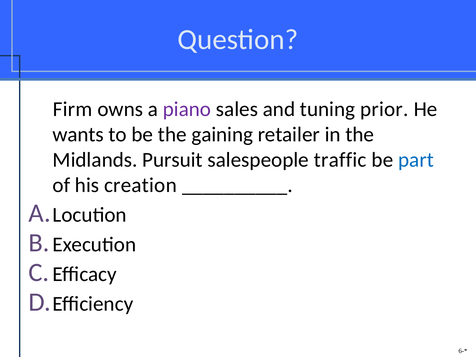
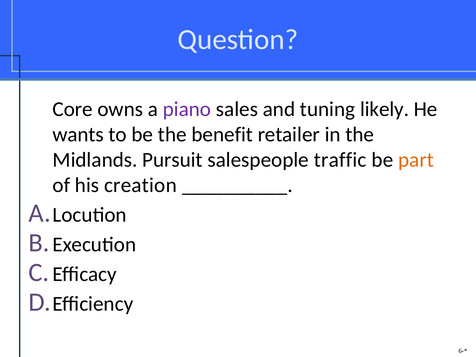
Firm: Firm -> Core
prior: prior -> likely
gaining: gaining -> benefit
part colour: blue -> orange
